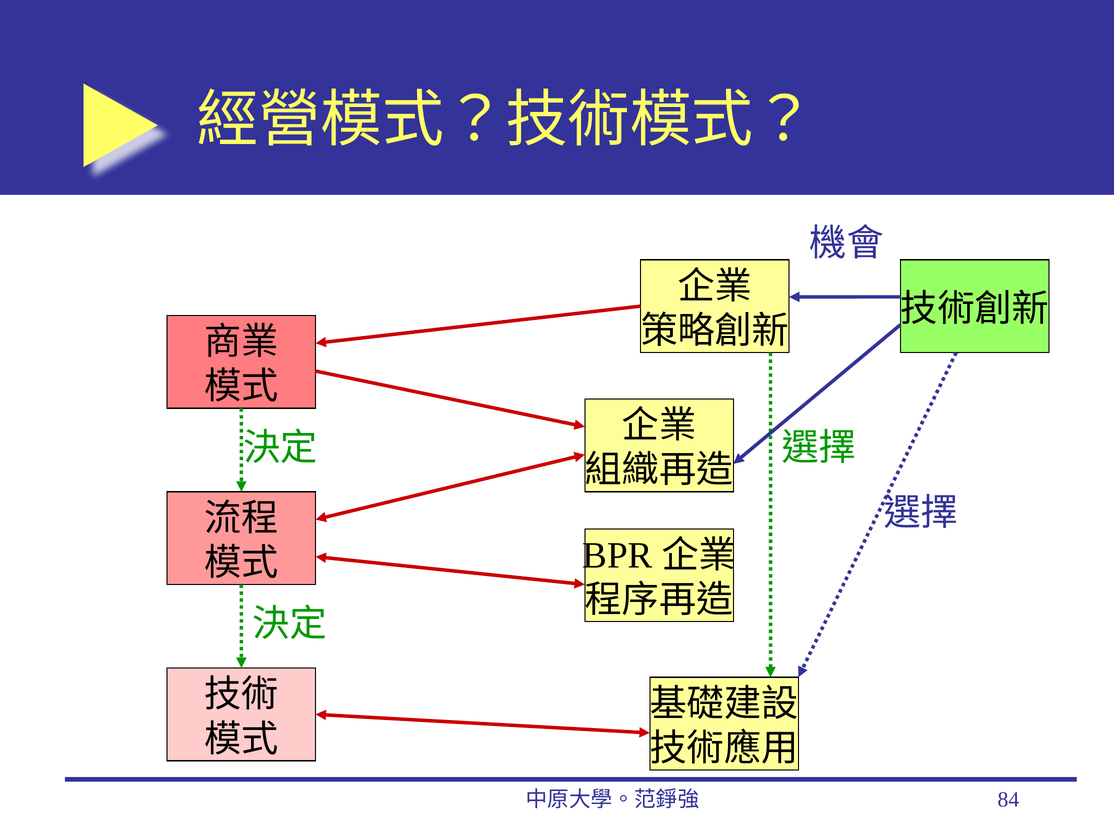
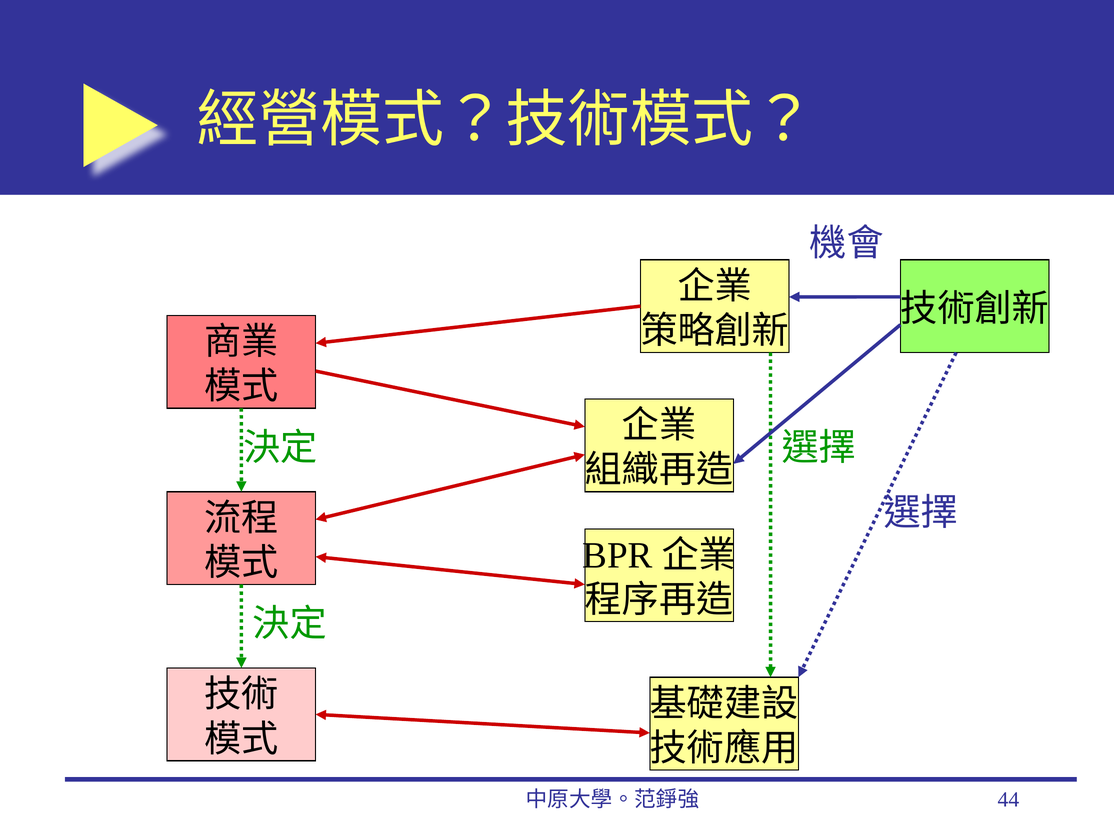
84: 84 -> 44
